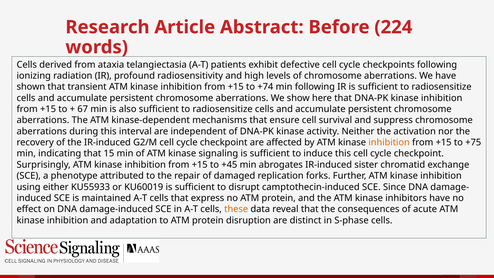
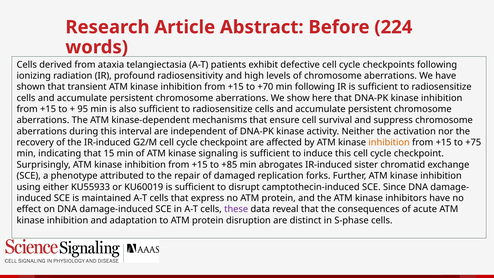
+74: +74 -> +70
67: 67 -> 95
+45: +45 -> +85
these colour: orange -> purple
